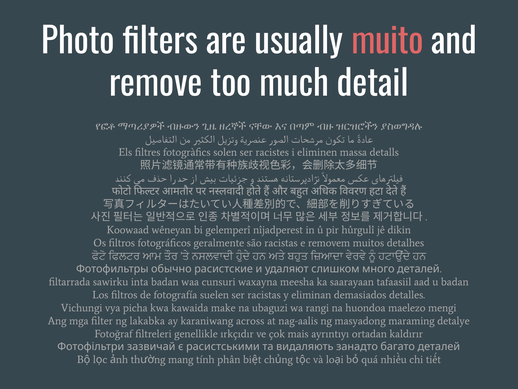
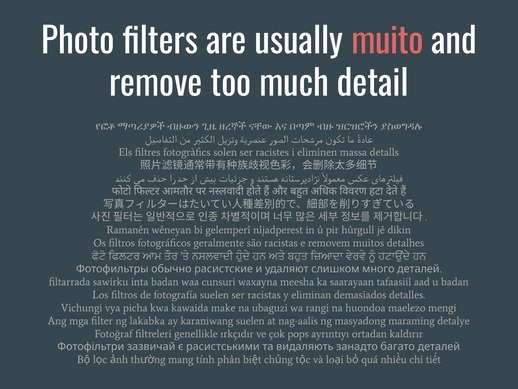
Koowaad: Koowaad -> Ramanên
karaniwang across: across -> suelen
mais: mais -> pops
